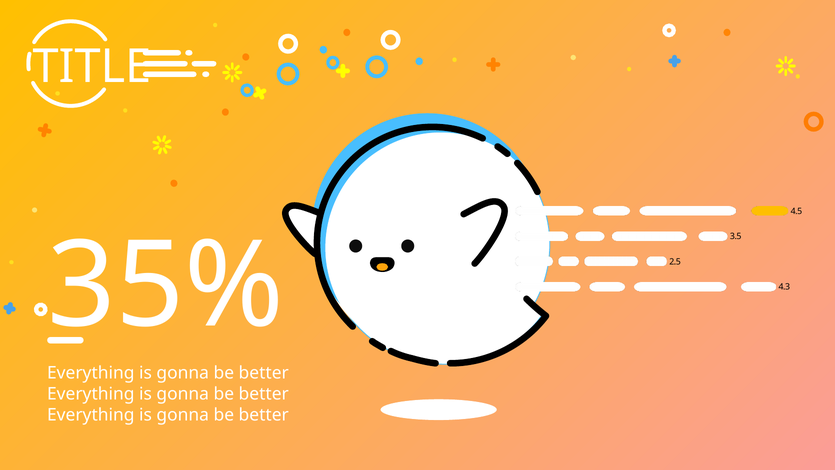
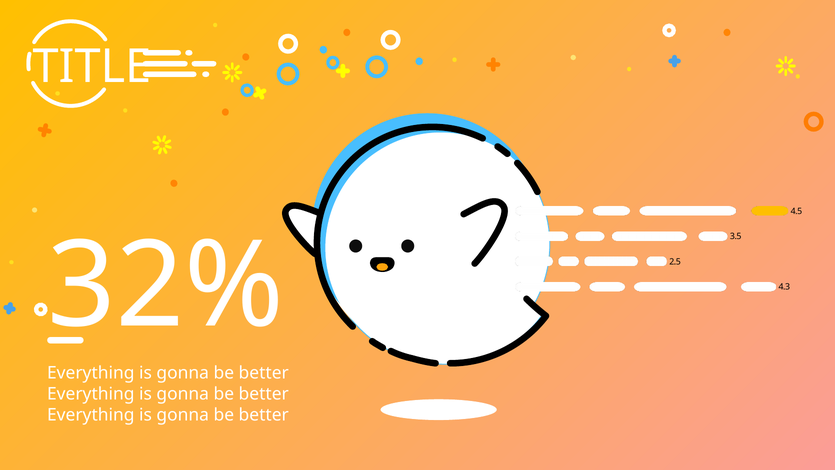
35%: 35% -> 32%
